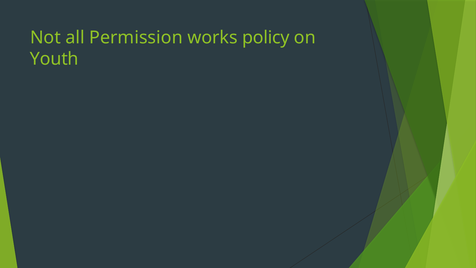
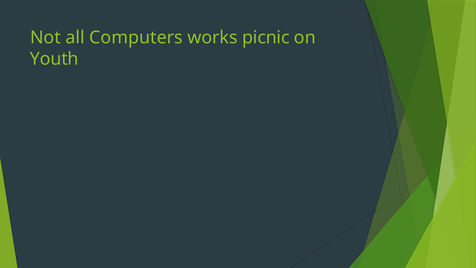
Permission: Permission -> Computers
policy: policy -> picnic
